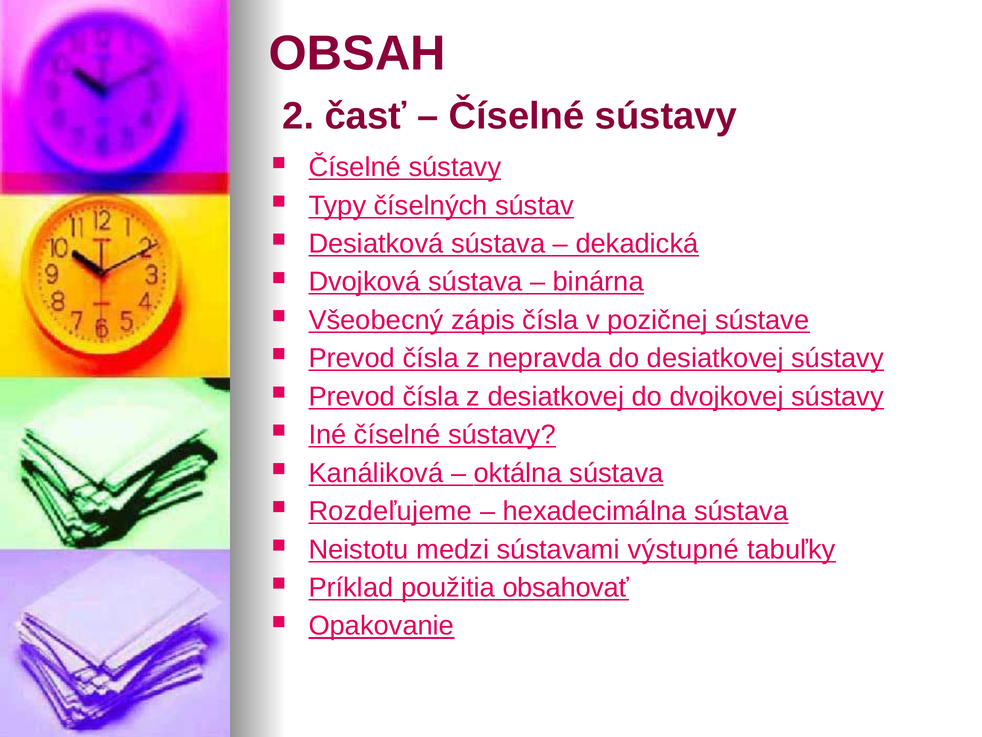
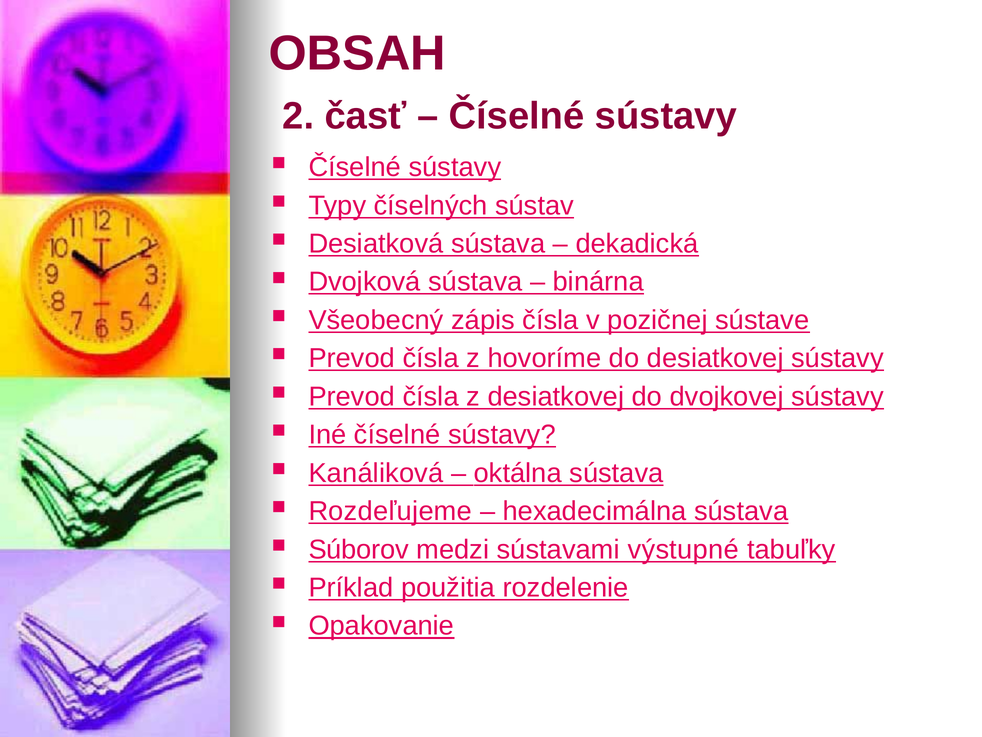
nepravda: nepravda -> hovoríme
Neistotu: Neistotu -> Súborov
obsahovať: obsahovať -> rozdelenie
